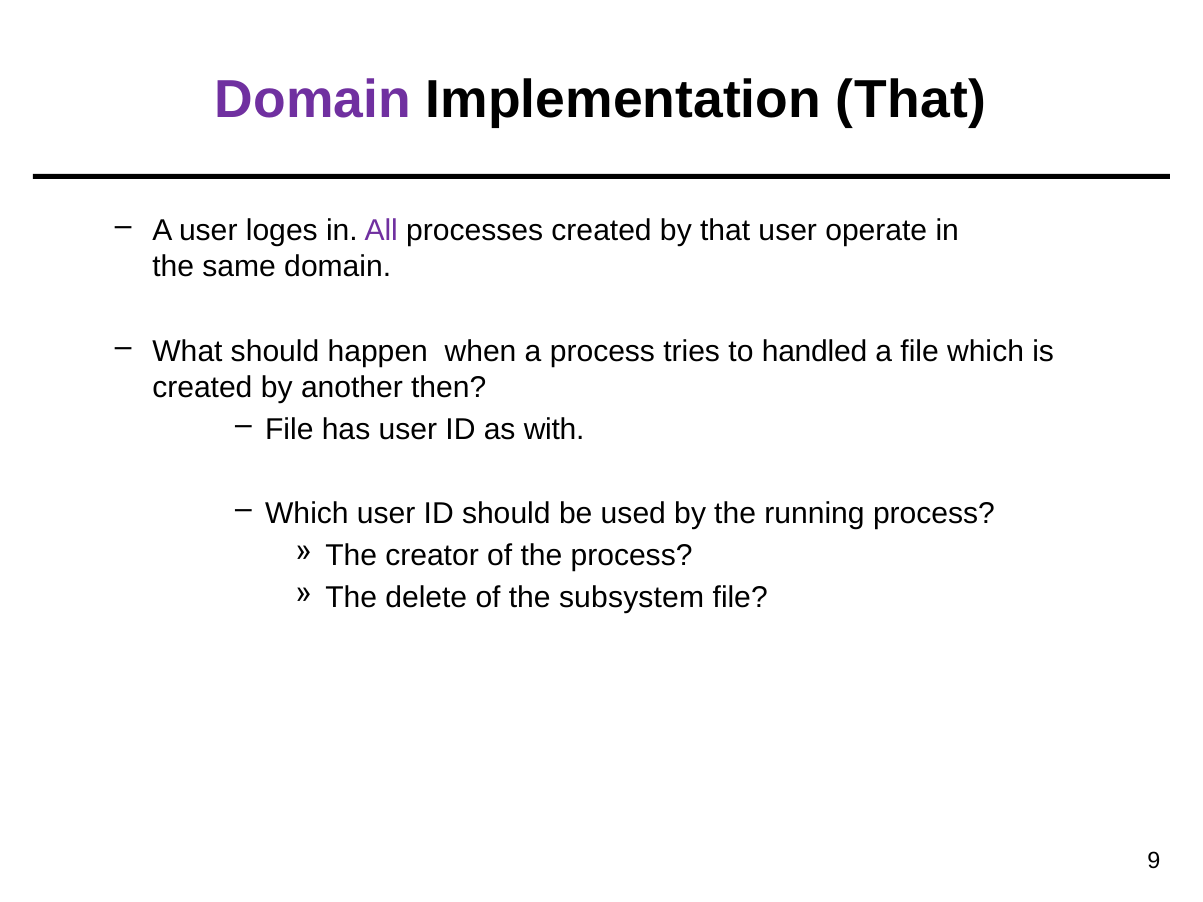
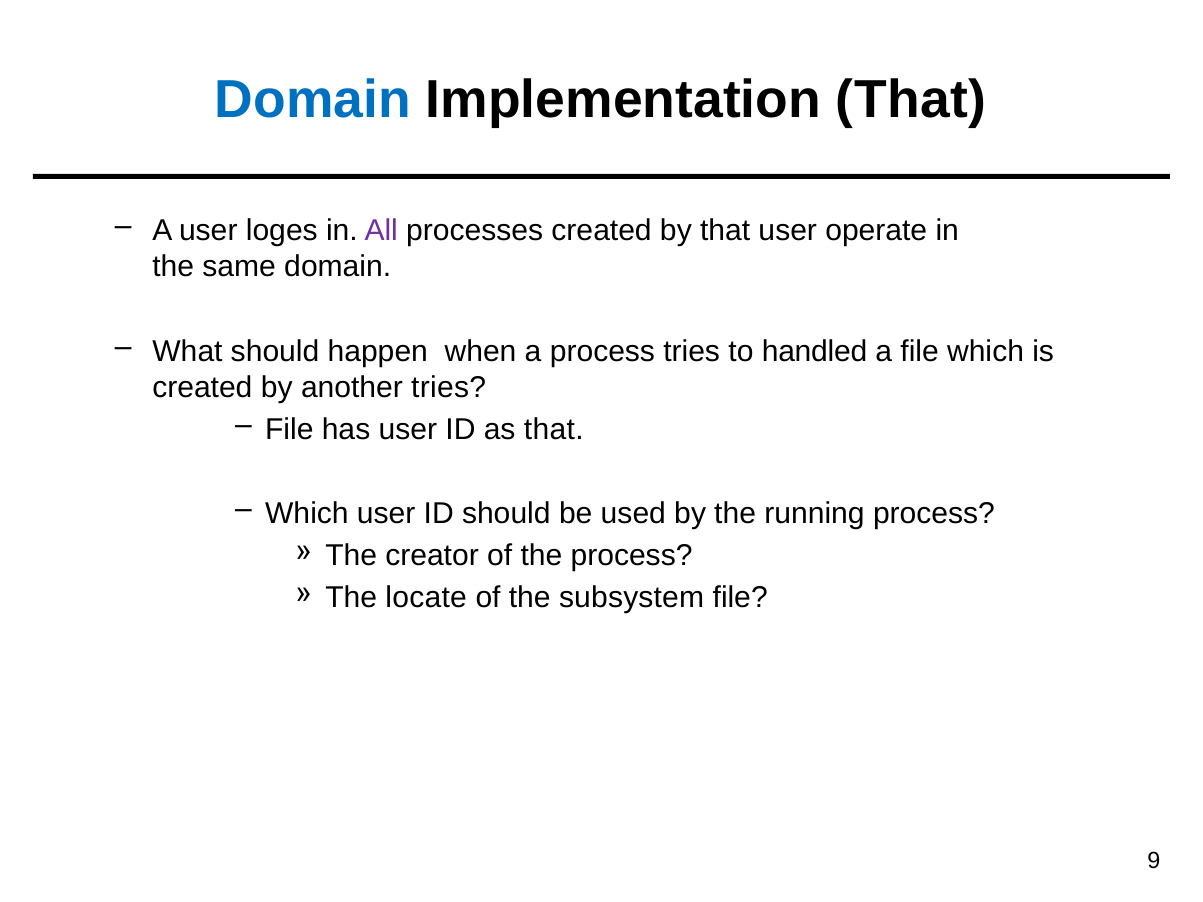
Domain at (313, 100) colour: purple -> blue
another then: then -> tries
as with: with -> that
delete: delete -> locate
